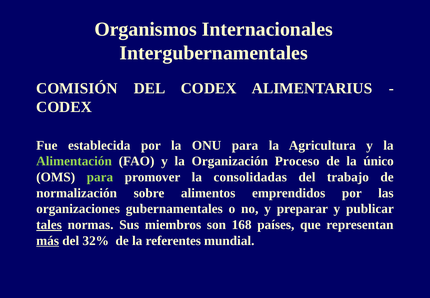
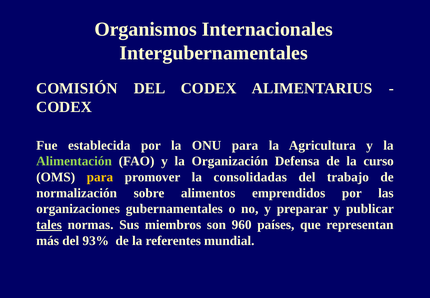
Proceso: Proceso -> Defensa
único: único -> curso
para at (100, 177) colour: light green -> yellow
168: 168 -> 960
más underline: present -> none
32%: 32% -> 93%
